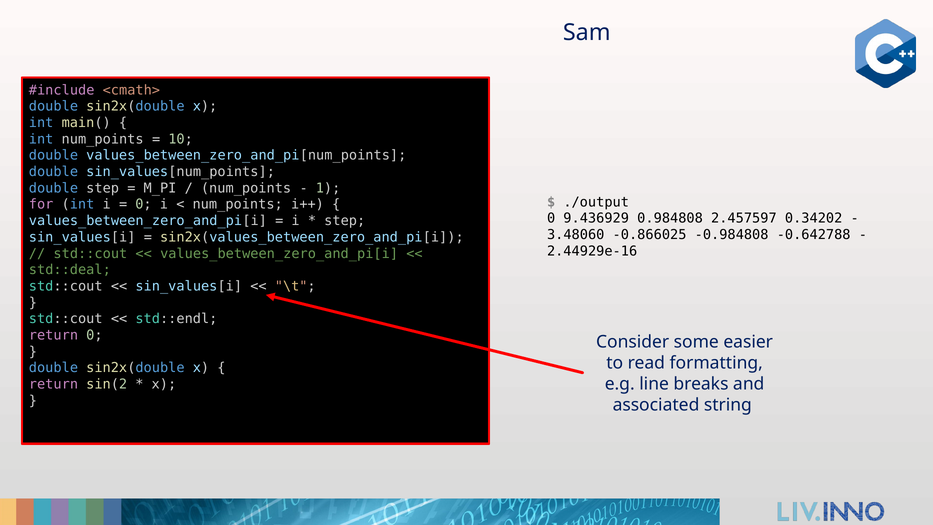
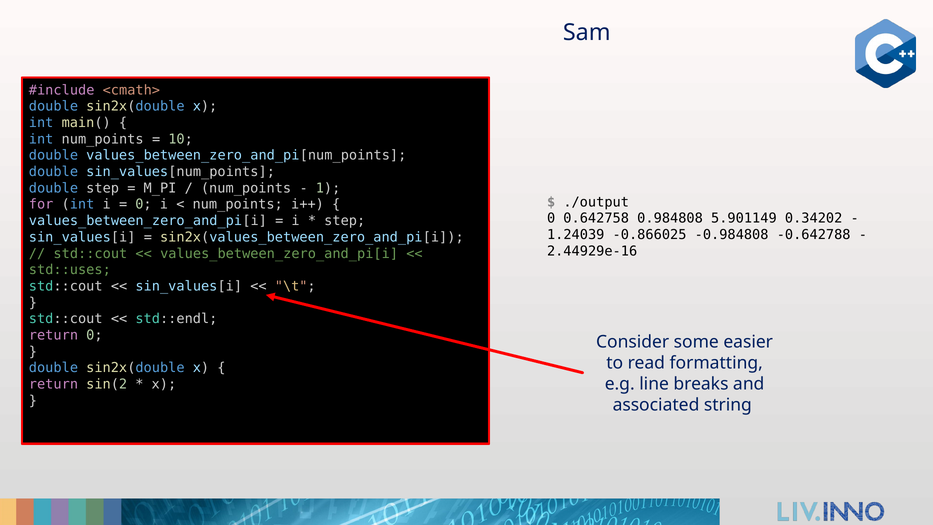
9.436929: 9.436929 -> 0.642758
2.457597: 2.457597 -> 5.901149
3.48060: 3.48060 -> 1.24039
std::deal: std::deal -> std::uses
